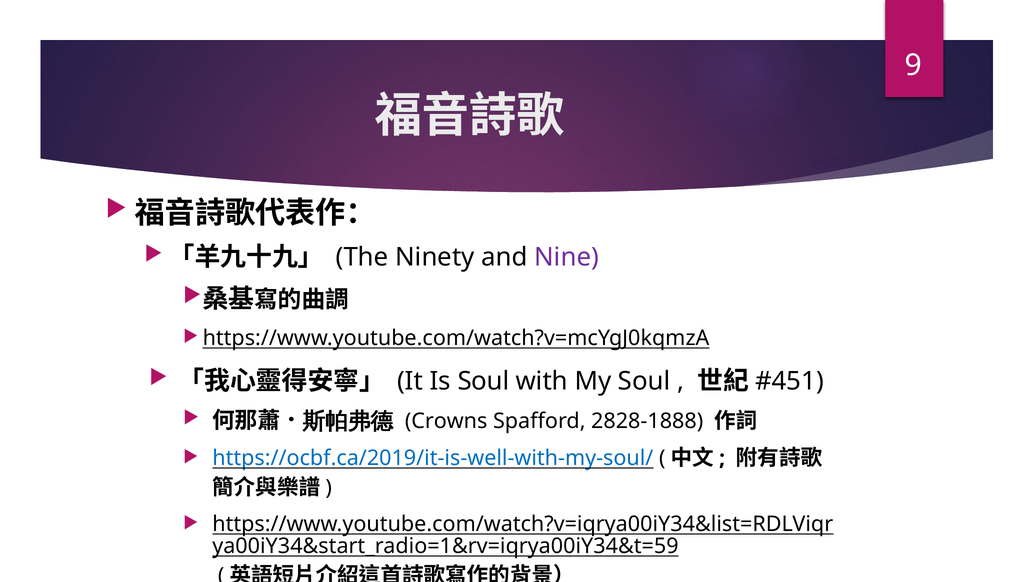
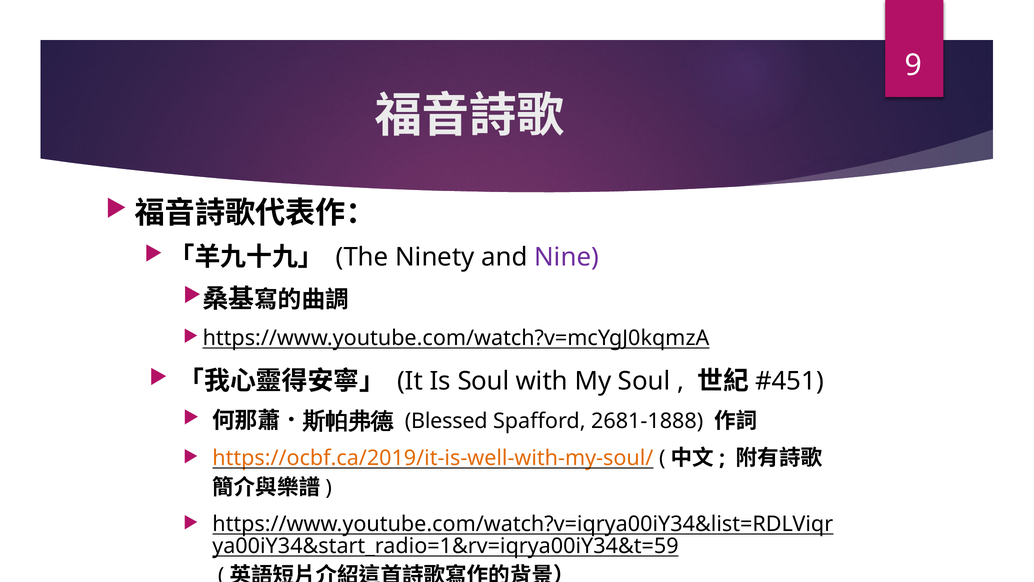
Crowns: Crowns -> Blessed
2828-1888: 2828-1888 -> 2681-1888
https://ocbf.ca/2019/it-is-well-with-my-soul/ colour: blue -> orange
